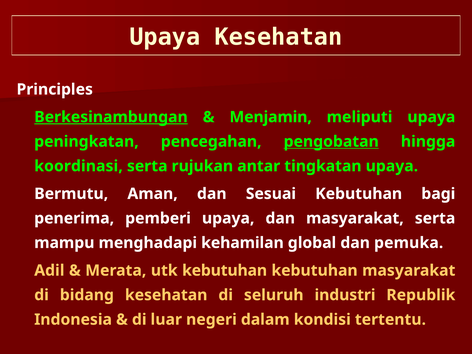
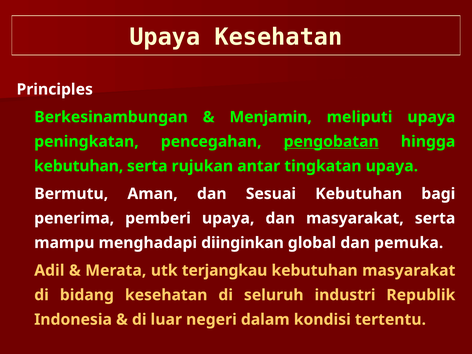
Berkesinambungan underline: present -> none
koordinasi at (79, 166): koordinasi -> kebutuhan
kehamilan: kehamilan -> diinginkan
utk kebutuhan: kebutuhan -> terjangkau
